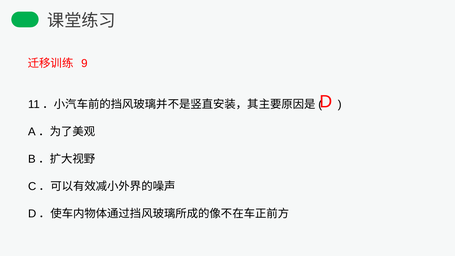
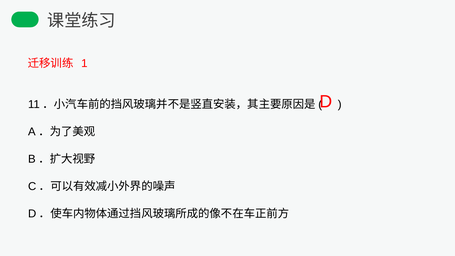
9: 9 -> 1
